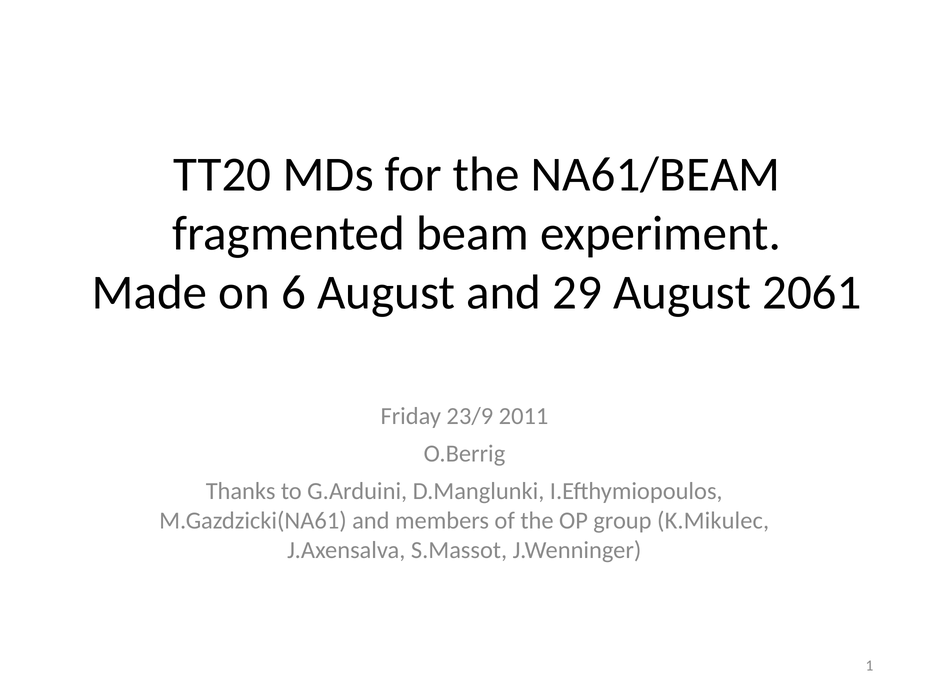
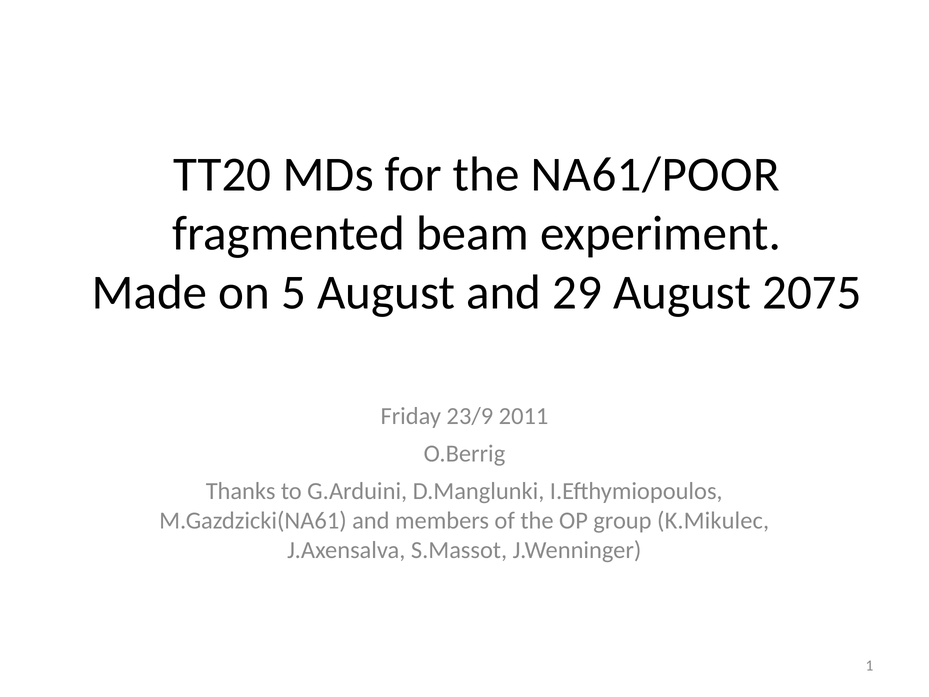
NA61/BEAM: NA61/BEAM -> NA61/POOR
6: 6 -> 5
2061: 2061 -> 2075
